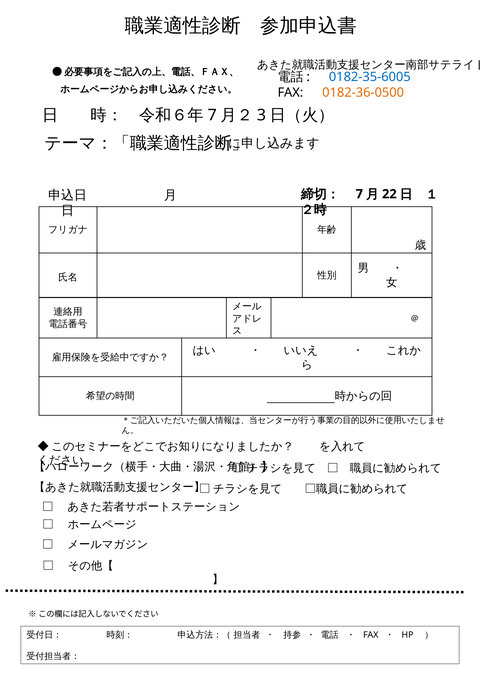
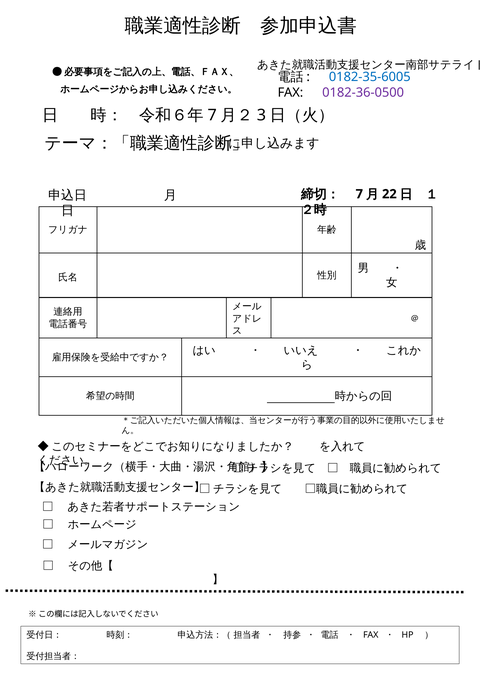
0182-36-0500 colour: orange -> purple
